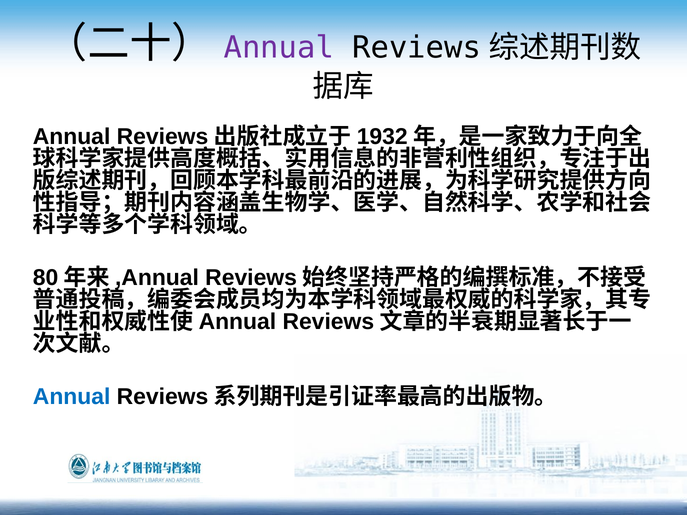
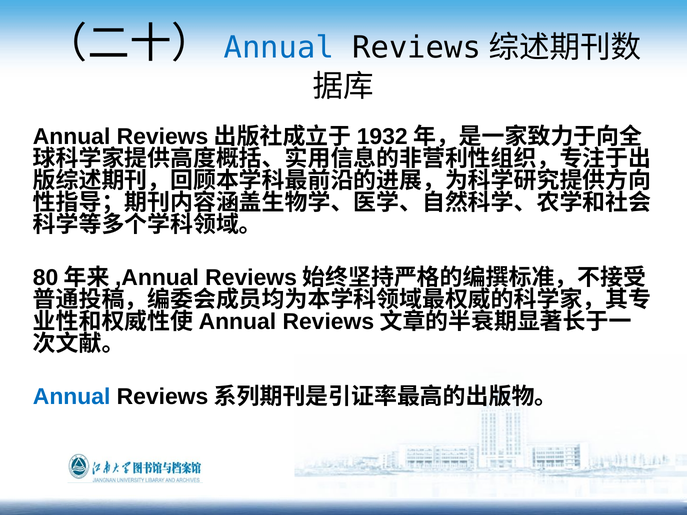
Annual at (279, 48) colour: purple -> blue
